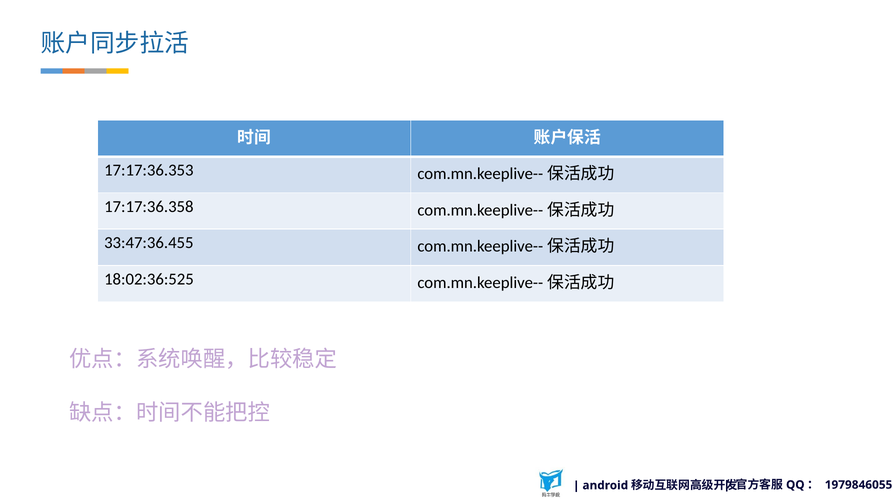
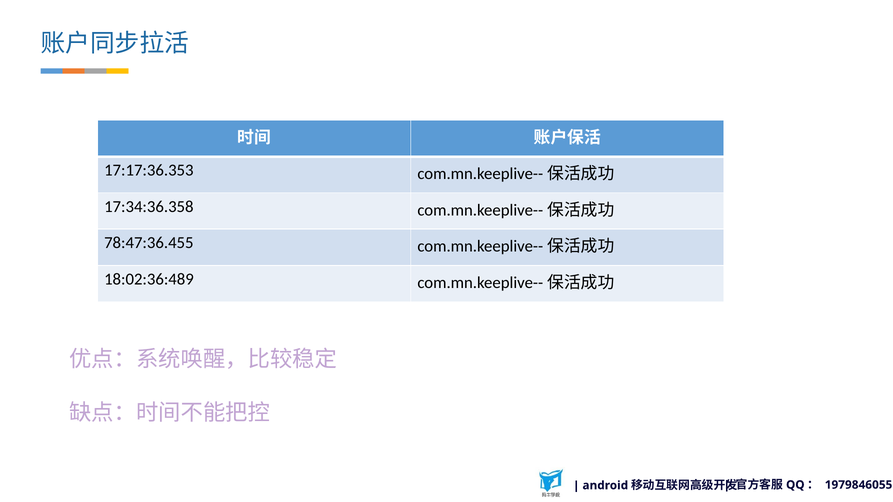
17:17:36.358: 17:17:36.358 -> 17:34:36.358
33:47:36.455: 33:47:36.455 -> 78:47:36.455
18:02:36:525: 18:02:36:525 -> 18:02:36:489
